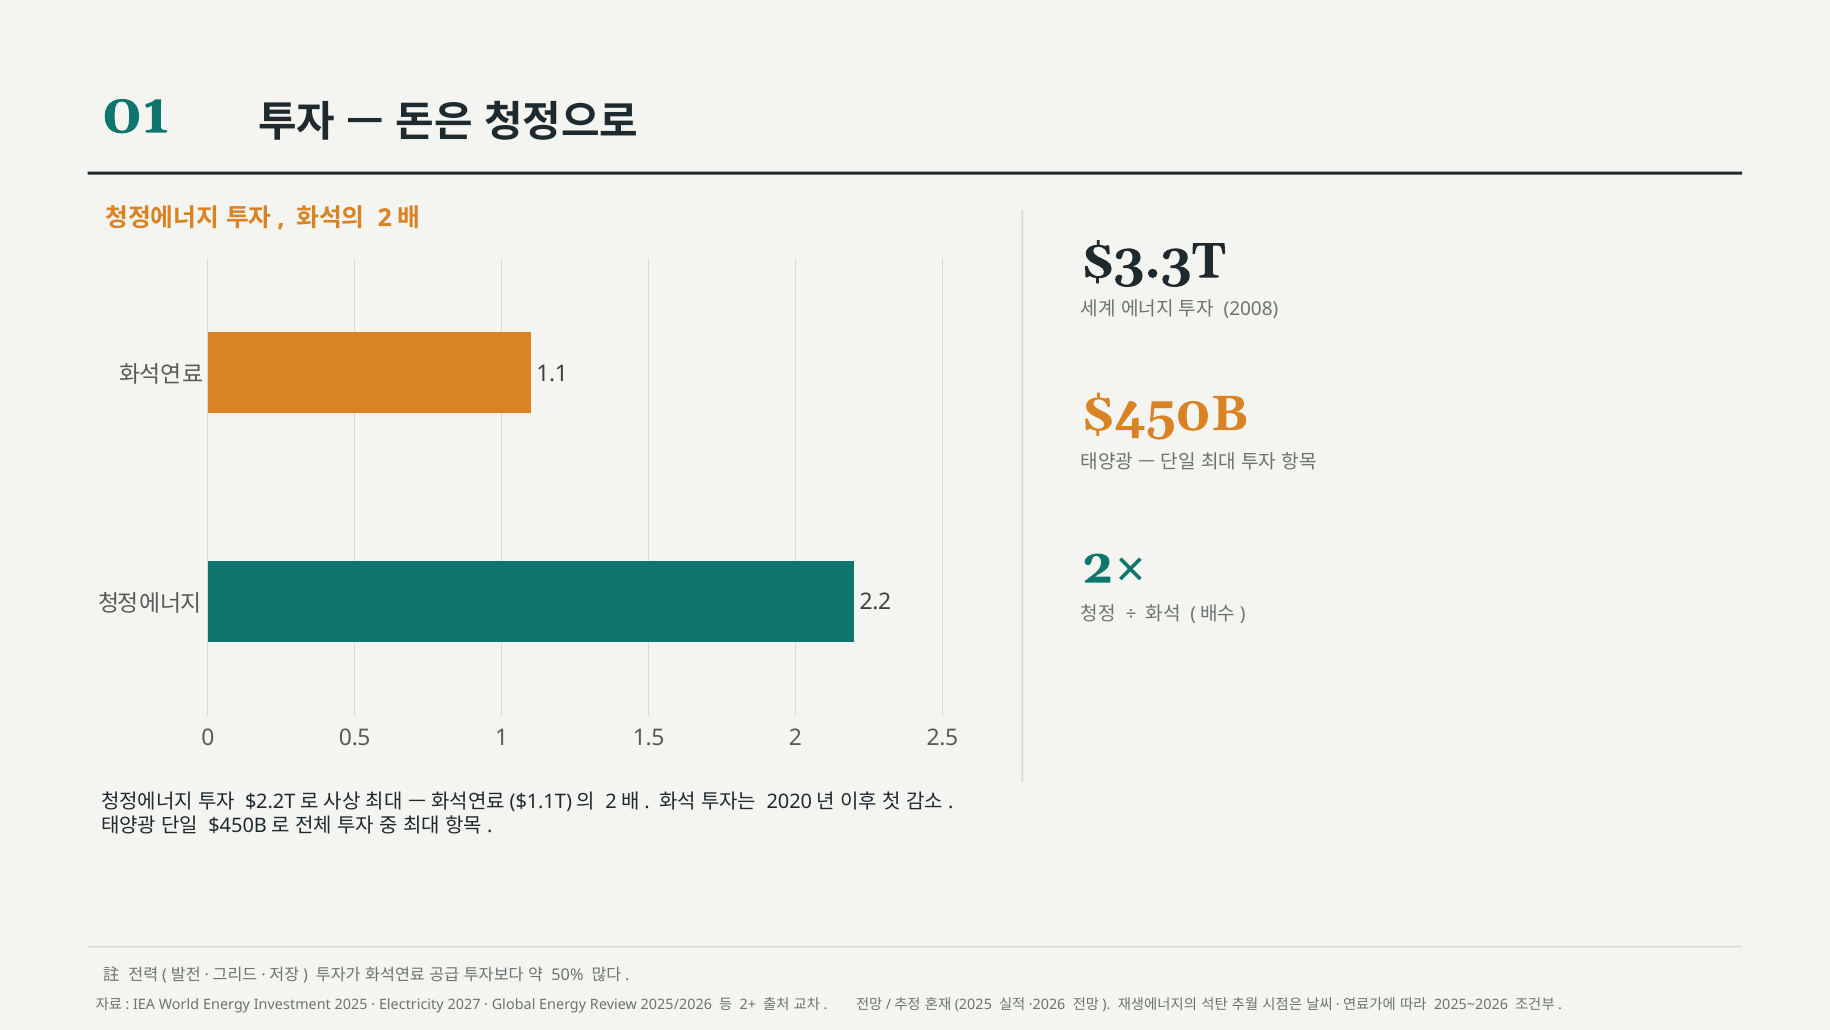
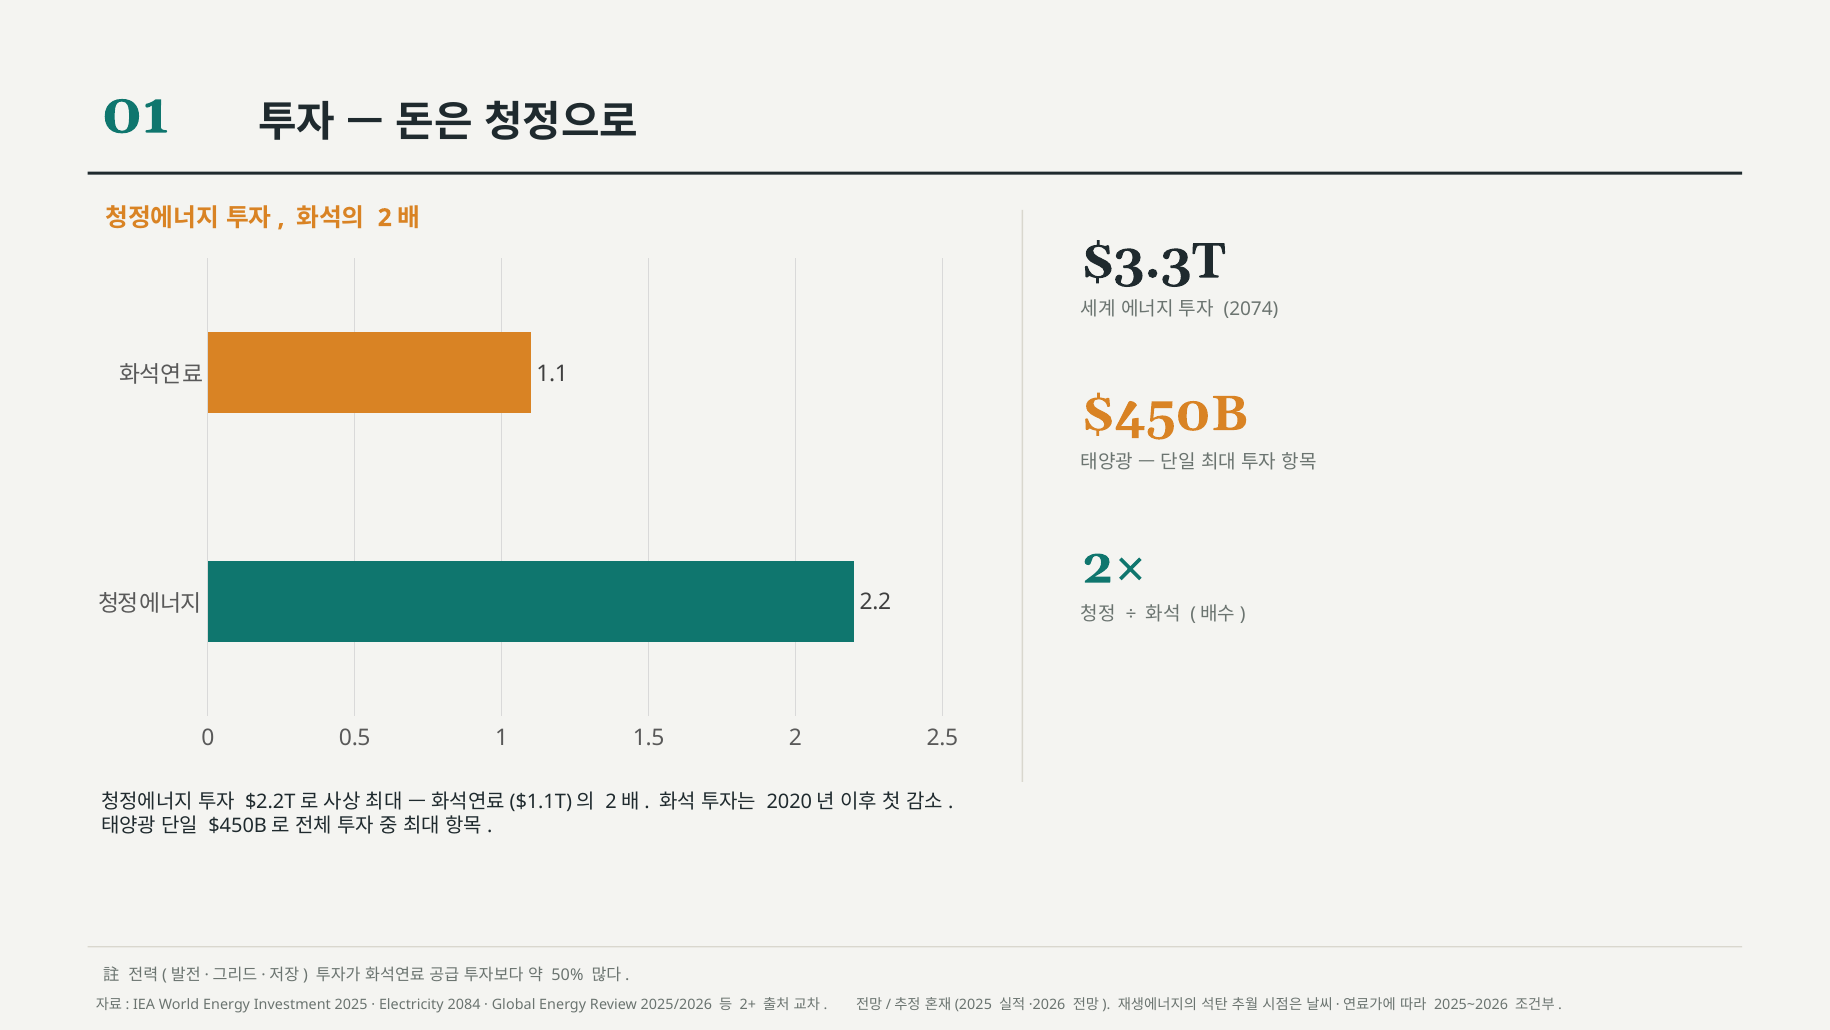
2008: 2008 -> 2074
2027: 2027 -> 2084
